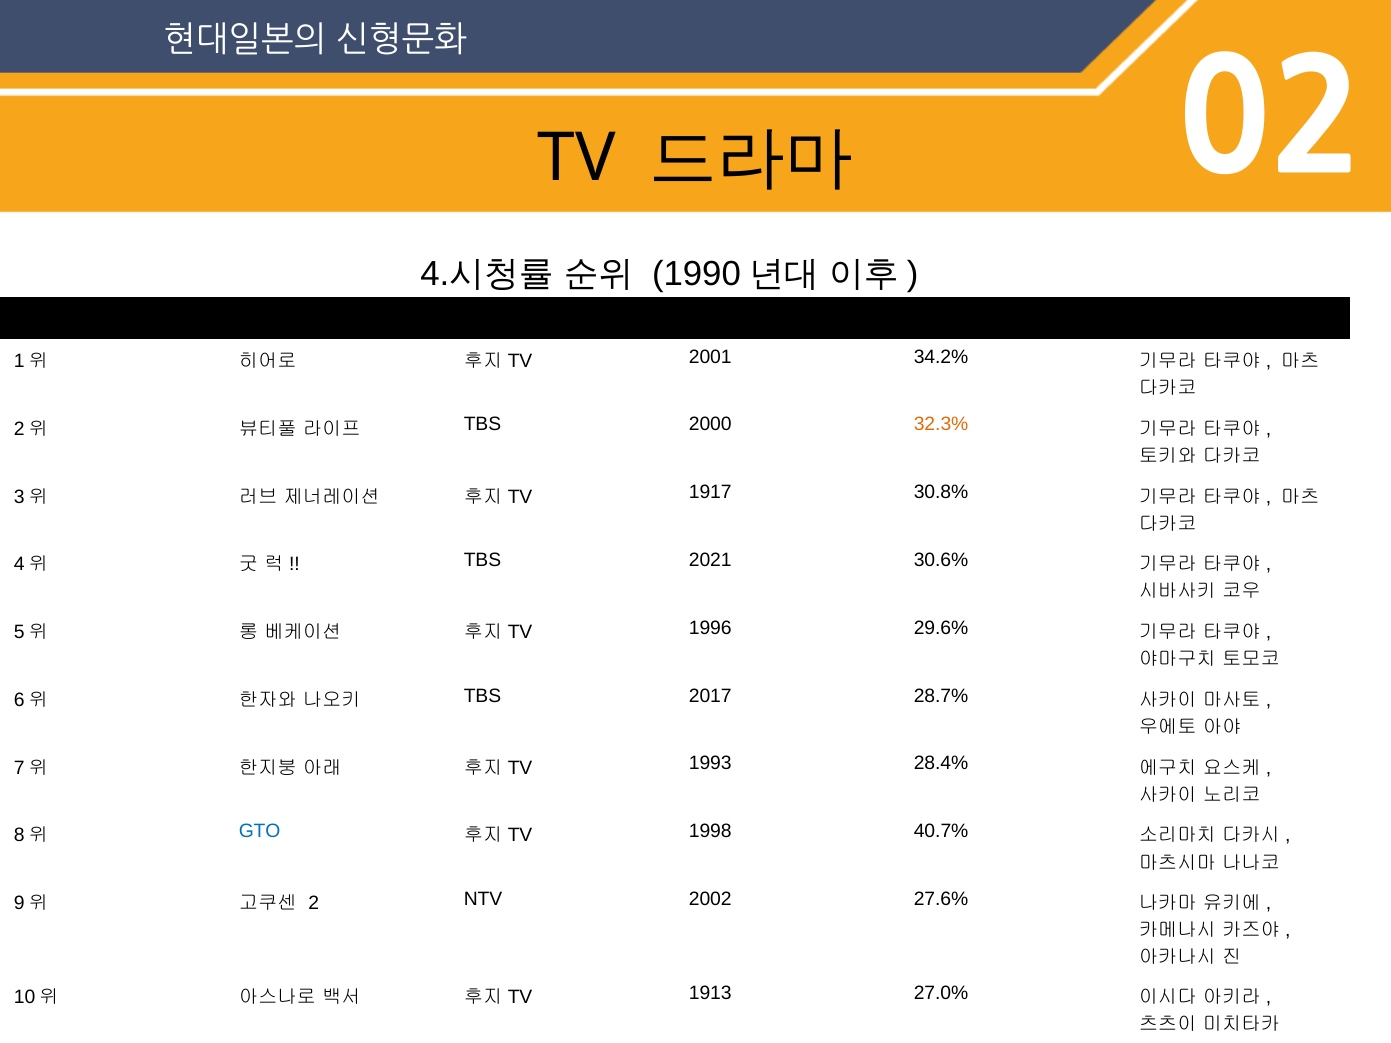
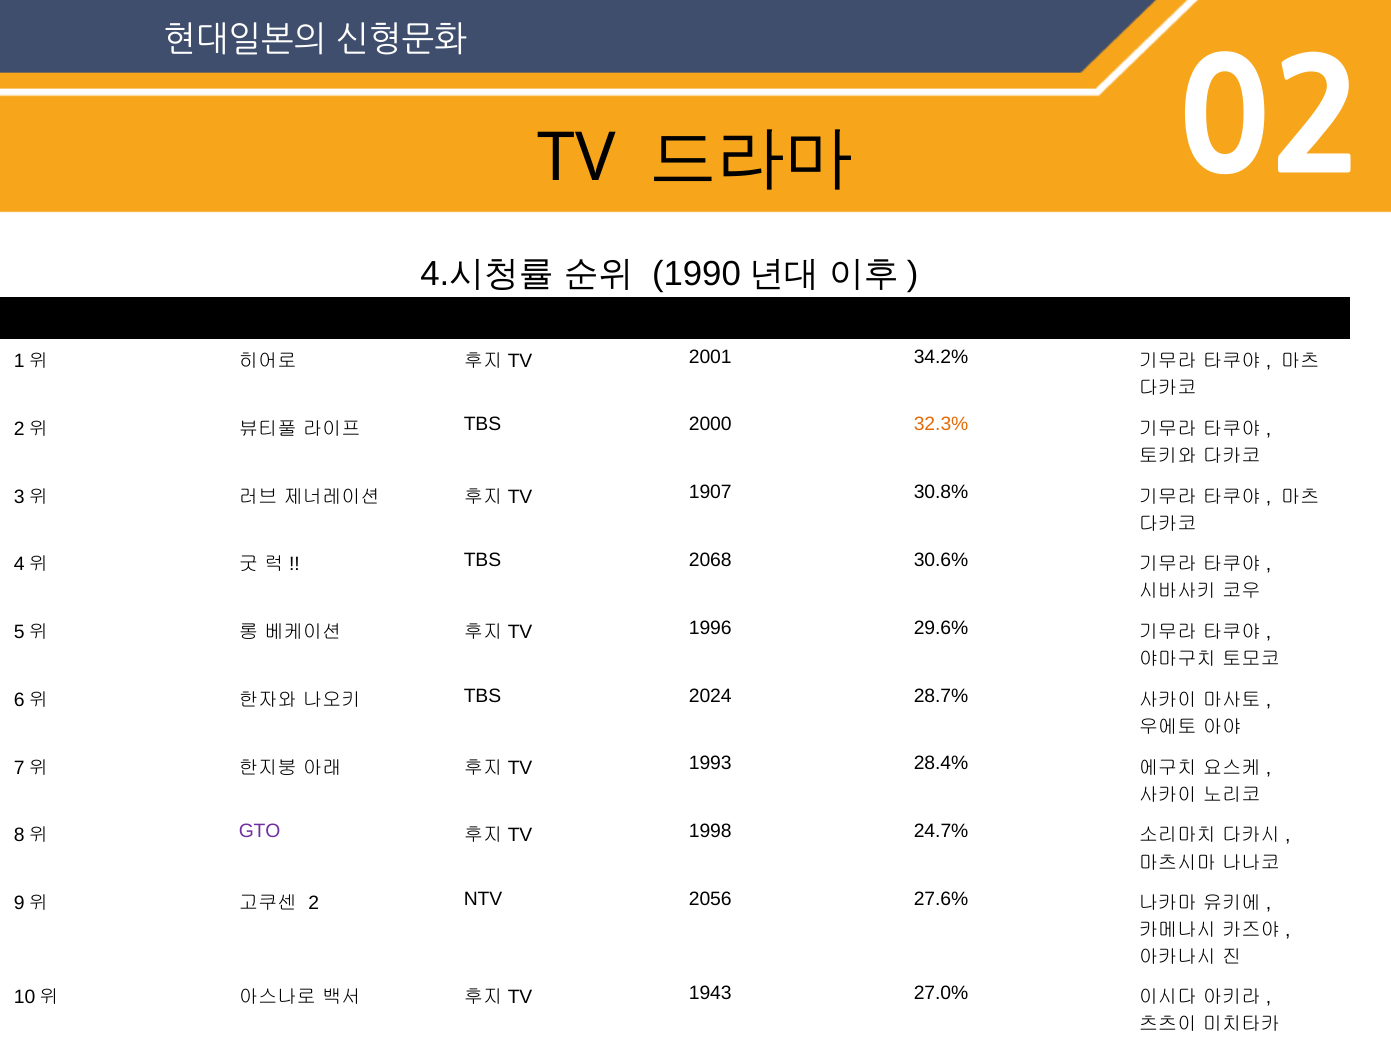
1917: 1917 -> 1907
2021: 2021 -> 2068
2017: 2017 -> 2024
GTO colour: blue -> purple
40.7%: 40.7% -> 24.7%
2002: 2002 -> 2056
1913: 1913 -> 1943
